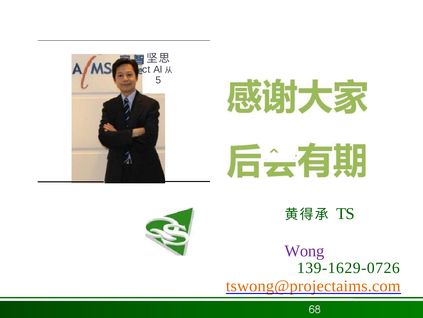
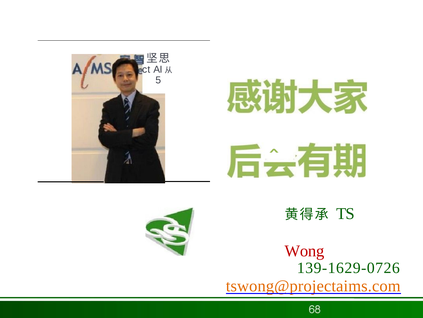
Wong colour: purple -> red
